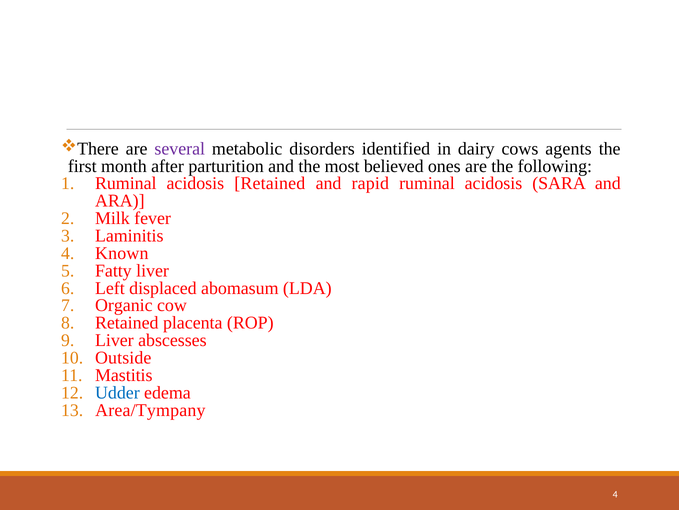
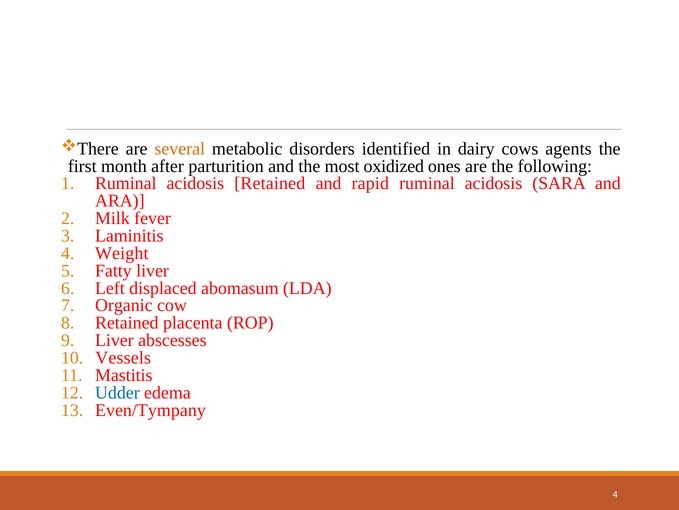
several colour: purple -> orange
believed: believed -> oxidized
Known: Known -> Weight
Outside: Outside -> Vessels
Area/Tympany: Area/Tympany -> Even/Tympany
